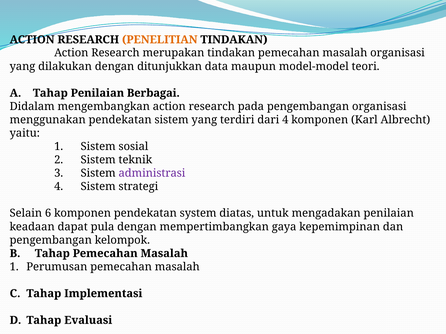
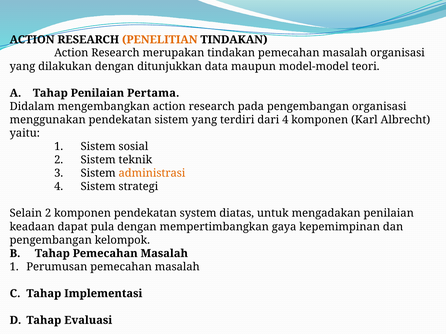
Berbagai: Berbagai -> Pertama
administrasi colour: purple -> orange
Selain 6: 6 -> 2
